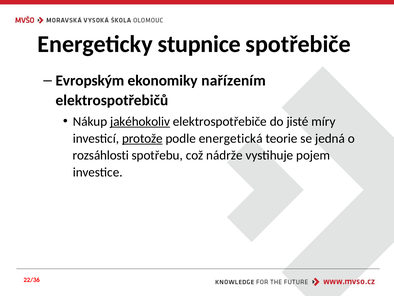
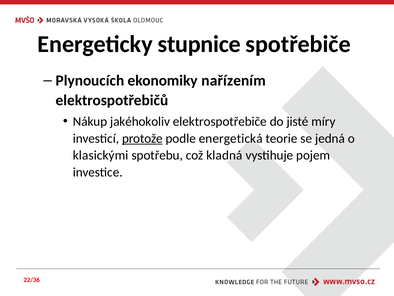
Evropským: Evropským -> Plynoucích
jakéhokoliv underline: present -> none
rozsáhlosti: rozsáhlosti -> klasickými
nádrže: nádrže -> kladná
